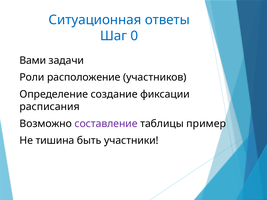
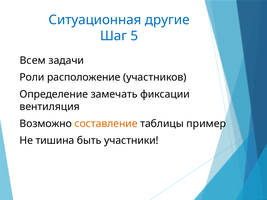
ответы: ответы -> другие
0: 0 -> 5
Вами: Вами -> Всем
создание: создание -> замечать
расписания: расписания -> вентиляция
составление colour: purple -> orange
